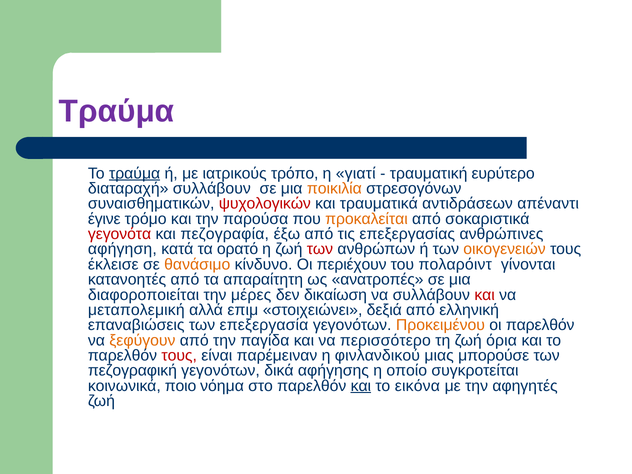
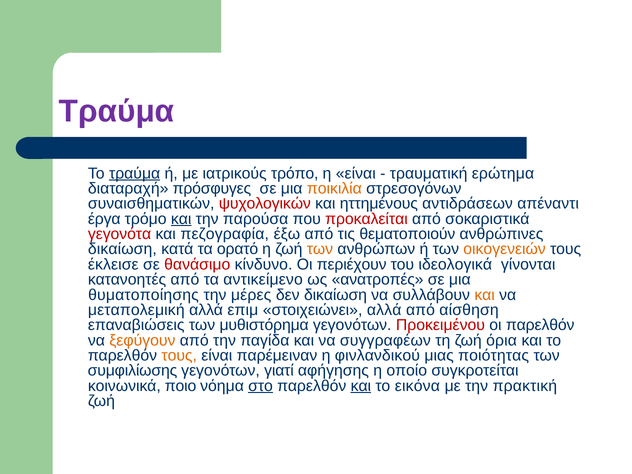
η γιατί: γιατί -> είναι
ευρύτερο: ευρύτερο -> ερώτημα
διαταραχή συλλάβουν: συλλάβουν -> πρόσφυγες
τραυματικά: τραυματικά -> ηττημένους
έγινε: έγινε -> έργα
και at (181, 219) underline: none -> present
προκαλείται colour: orange -> red
επεξεργασίας: επεξεργασίας -> θεματοποιούν
αφήγηση at (122, 249): αφήγηση -> δικαίωση
των at (320, 249) colour: red -> orange
θανάσιμο colour: orange -> red
πολαρόιντ: πολαρόιντ -> ιδεολογικά
απαραίτητη: απαραίτητη -> αντικείμενο
διαφοροποιείται: διαφοροποιείται -> θυματοποίησης
και at (485, 295) colour: red -> orange
στοιχειώνει δεξιά: δεξιά -> αλλά
ελληνική: ελληνική -> αίσθηση
επεξεργασία: επεξεργασία -> μυθιστόρημα
Προκειμένου colour: orange -> red
περισσότερο: περισσότερο -> συγγραφέων
τους at (179, 355) colour: red -> orange
μπορούσε: μπορούσε -> ποιότητας
πεζογραφική: πεζογραφική -> συμφιλίωσης
δικά: δικά -> γιατί
στο underline: none -> present
αφηγητές: αφηγητές -> πρακτική
